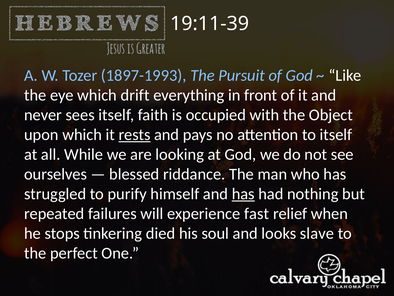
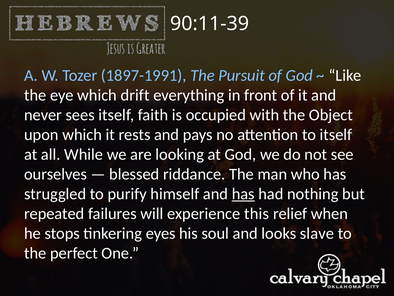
19:11-39: 19:11-39 -> 90:11-39
1897-1993: 1897-1993 -> 1897-1991
rests underline: present -> none
fast: fast -> this
died: died -> eyes
